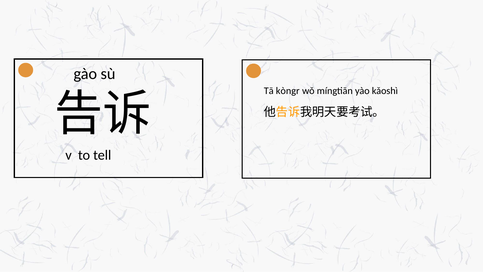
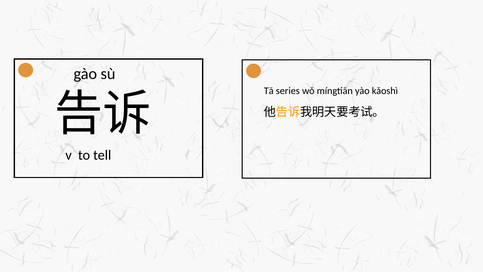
kòngr: kòngr -> series
